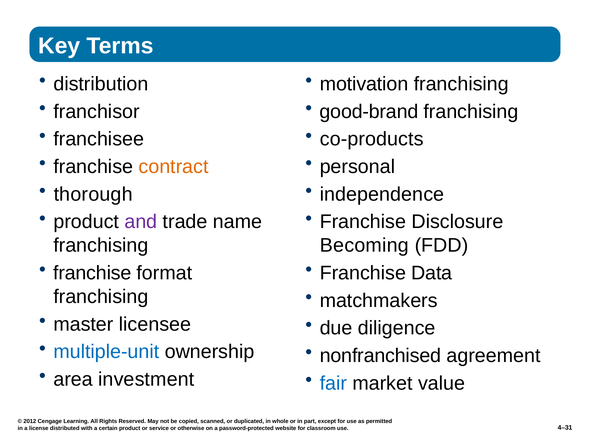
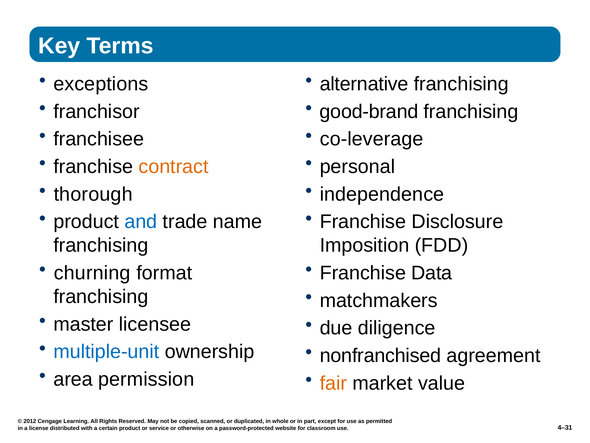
distribution: distribution -> exceptions
motivation: motivation -> alternative
co-products: co-products -> co-leverage
and colour: purple -> blue
Becoming: Becoming -> Imposition
franchise at (92, 273): franchise -> churning
investment: investment -> permission
fair colour: blue -> orange
